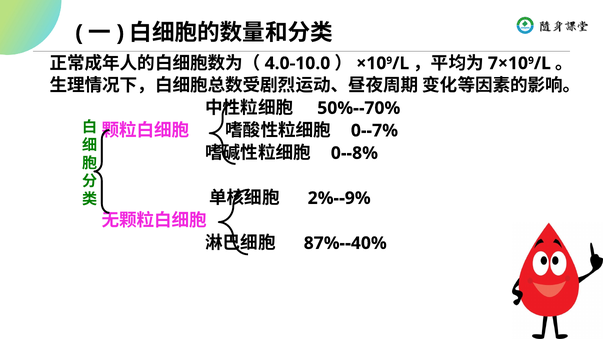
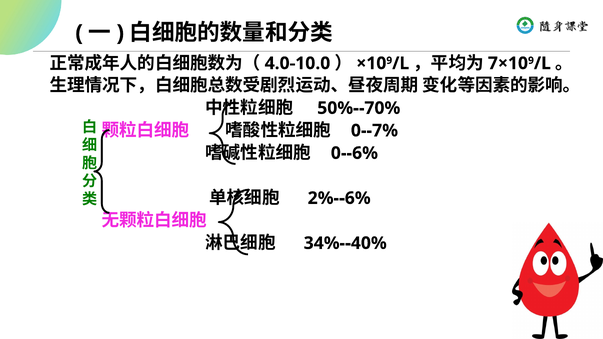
0--8%: 0--8% -> 0--6%
2%--9%: 2%--9% -> 2%--6%
87%--40%: 87%--40% -> 34%--40%
